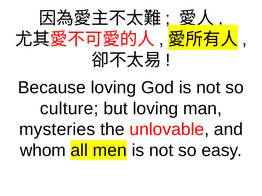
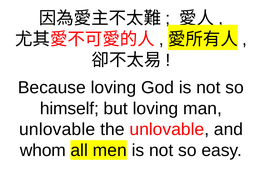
culture: culture -> himself
mysteries at (57, 130): mysteries -> unlovable
